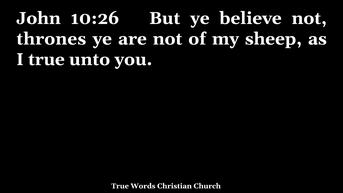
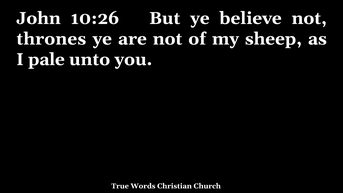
I true: true -> pale
